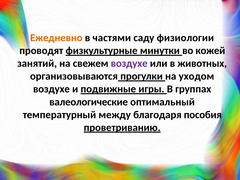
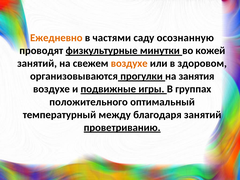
физиологии: физиологии -> осознанную
воздухе at (129, 63) colour: purple -> orange
животных: животных -> здоровом
уходом: уходом -> занятия
валеологические: валеологические -> положительного
благодаря пособия: пособия -> занятий
